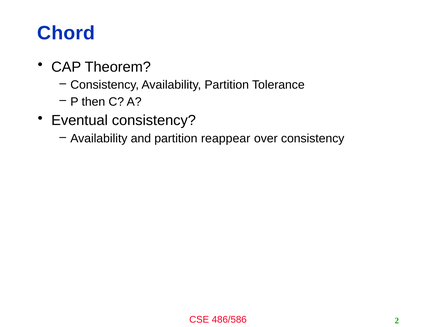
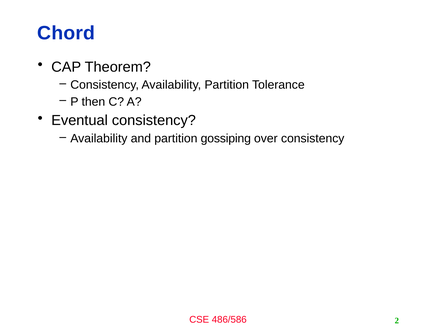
reappear: reappear -> gossiping
